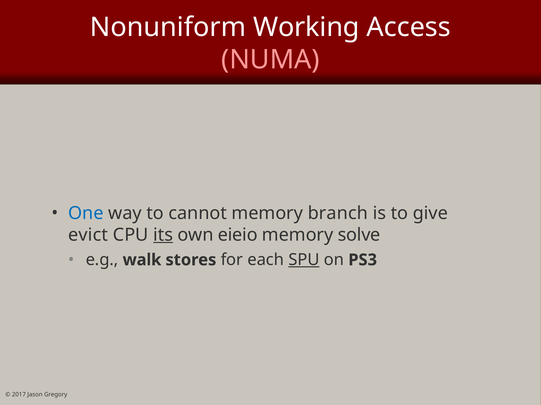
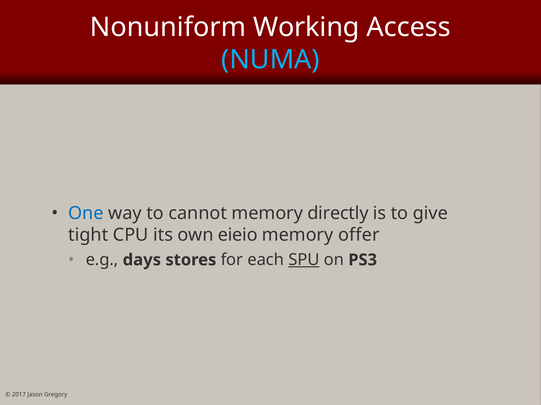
NUMA colour: pink -> light blue
branch: branch -> directly
evict: evict -> tight
its underline: present -> none
solve: solve -> offer
walk: walk -> days
